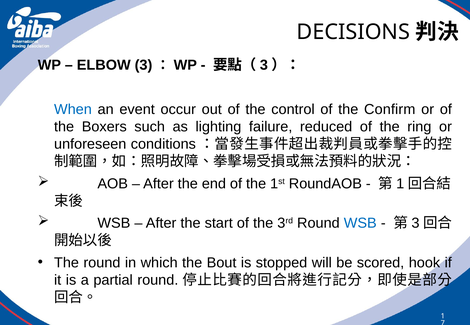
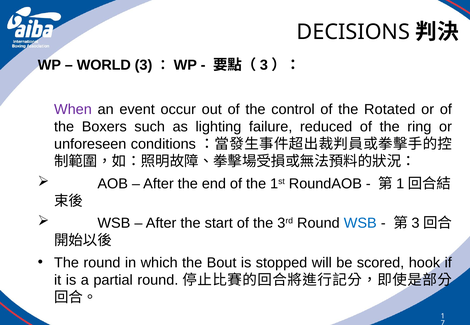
ELBOW: ELBOW -> WORLD
When colour: blue -> purple
Confirm: Confirm -> Rotated
